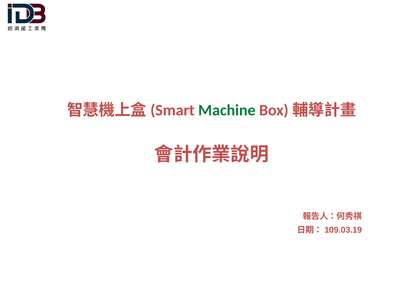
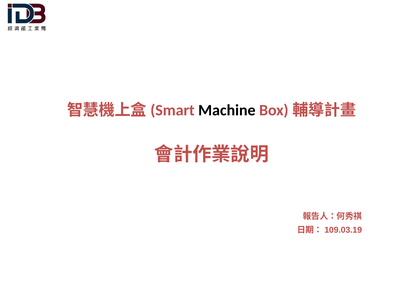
Machine colour: green -> black
